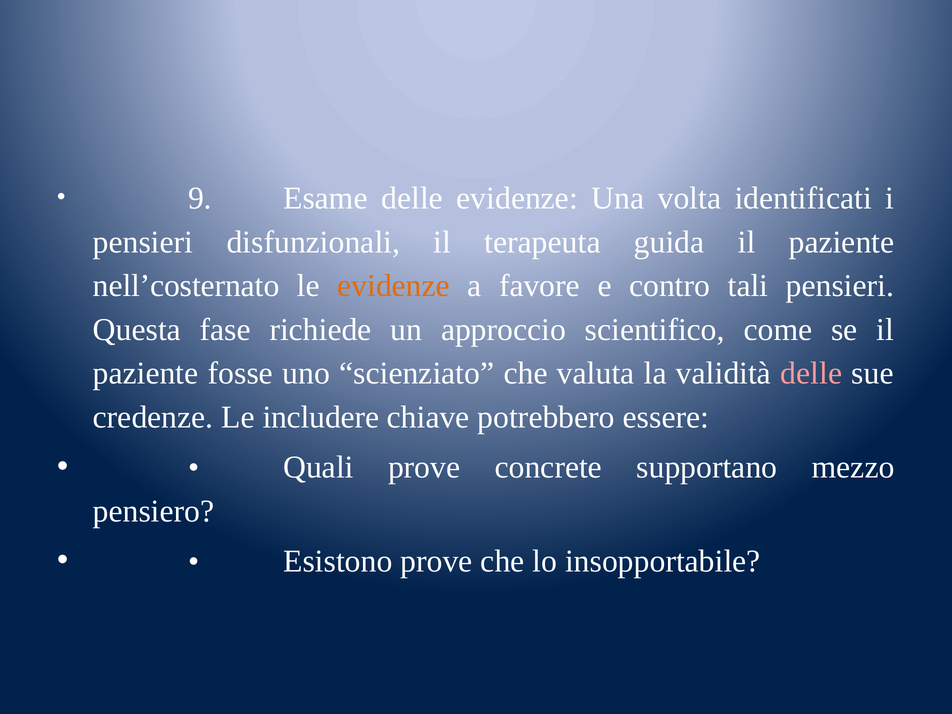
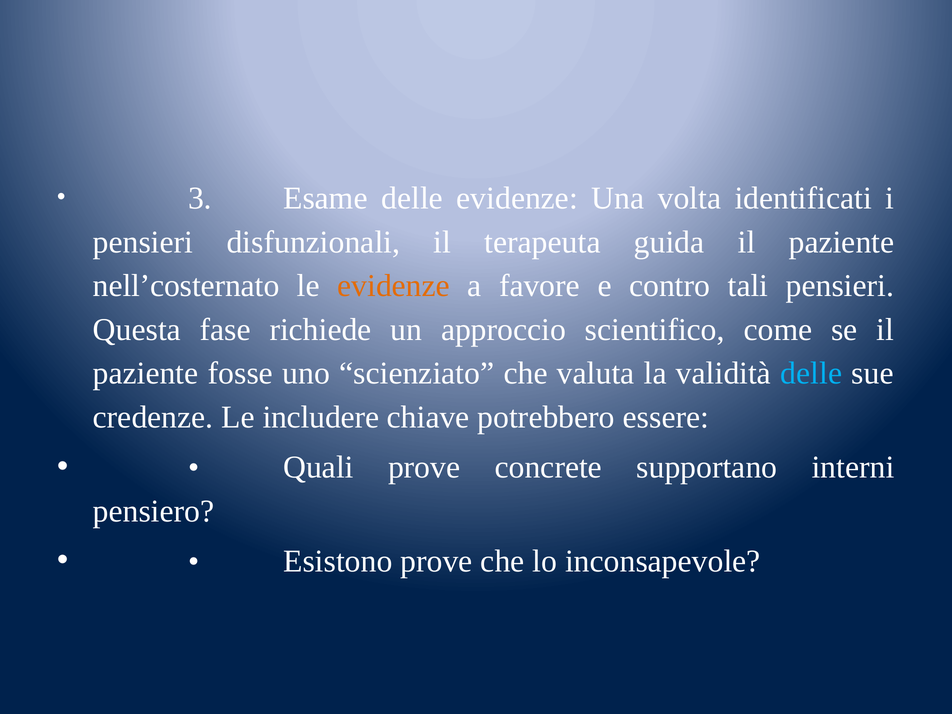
9: 9 -> 3
delle at (811, 373) colour: pink -> light blue
mezzo: mezzo -> interni
insopportabile: insopportabile -> inconsapevole
